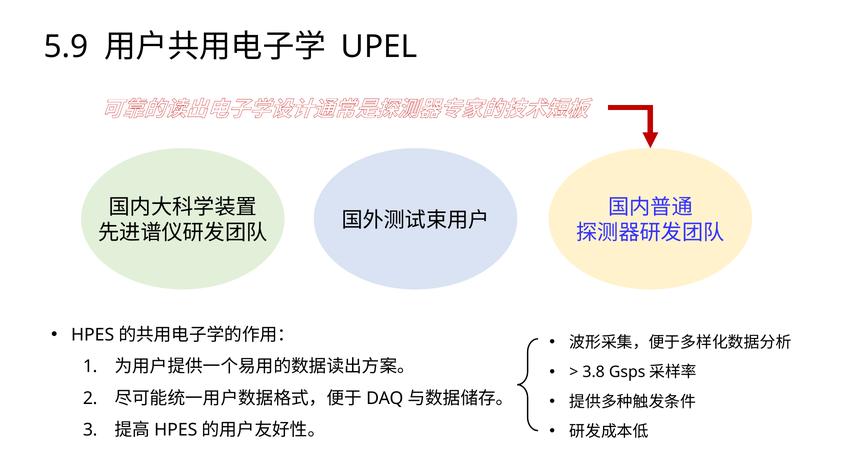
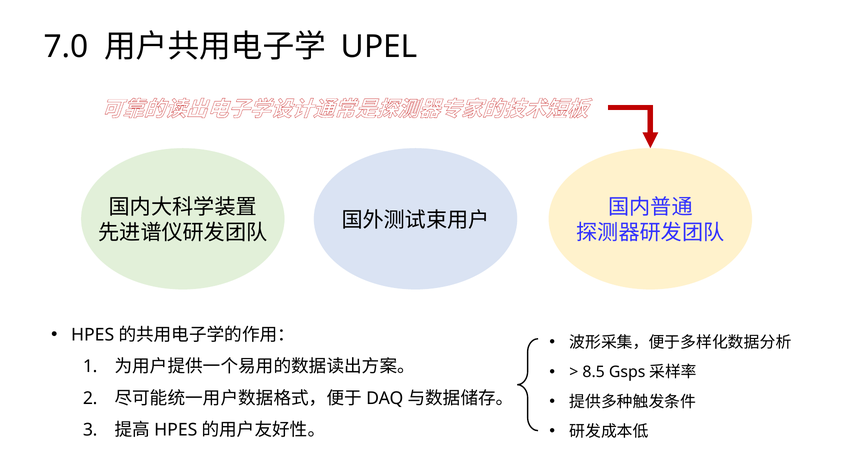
5.9: 5.9 -> 7.0
3.8: 3.8 -> 8.5
